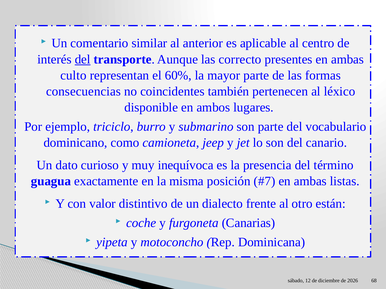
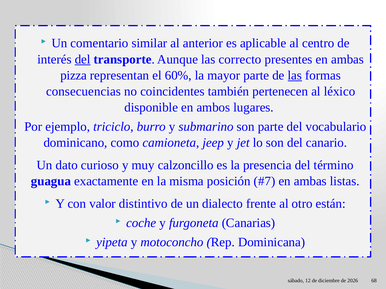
culto: culto -> pizza
las at (295, 75) underline: none -> present
inequívoca: inequívoca -> calzoncillo
